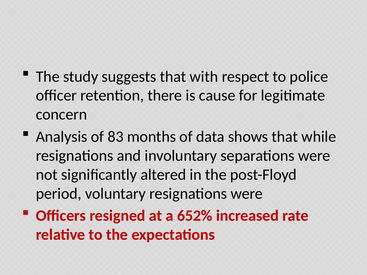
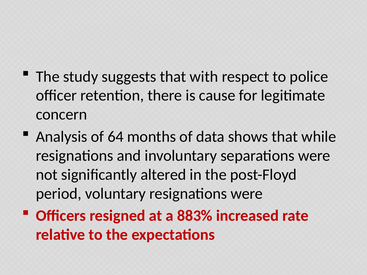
83: 83 -> 64
652%: 652% -> 883%
